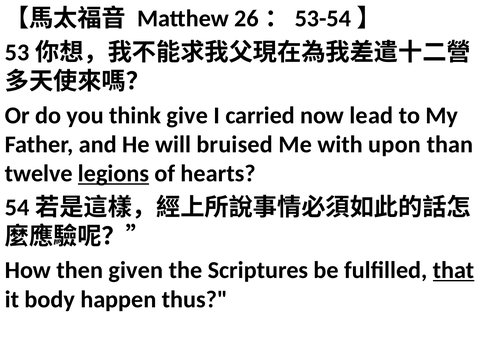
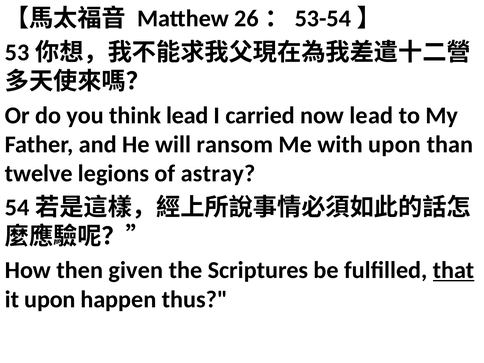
think give: give -> lead
bruised: bruised -> ransom
legions underline: present -> none
hearts: hearts -> astray
it body: body -> upon
